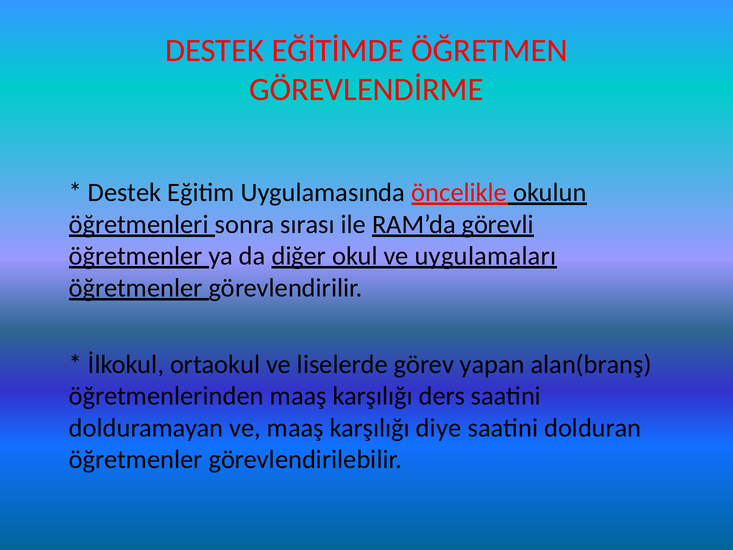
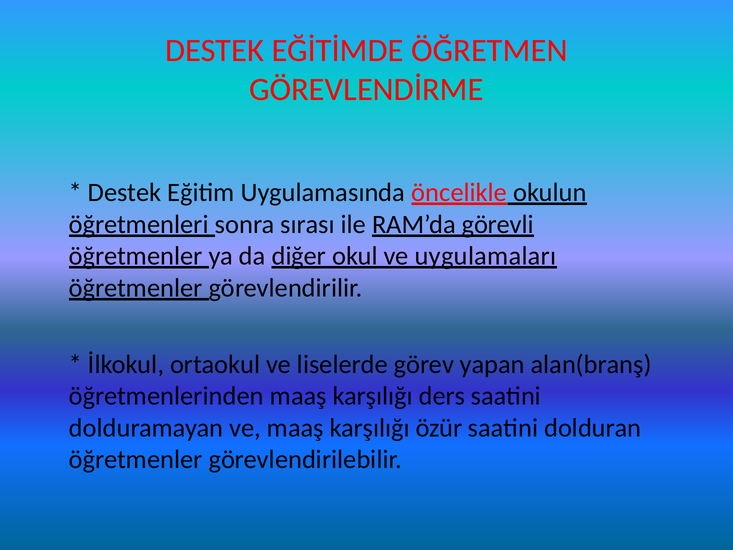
diye: diye -> özür
